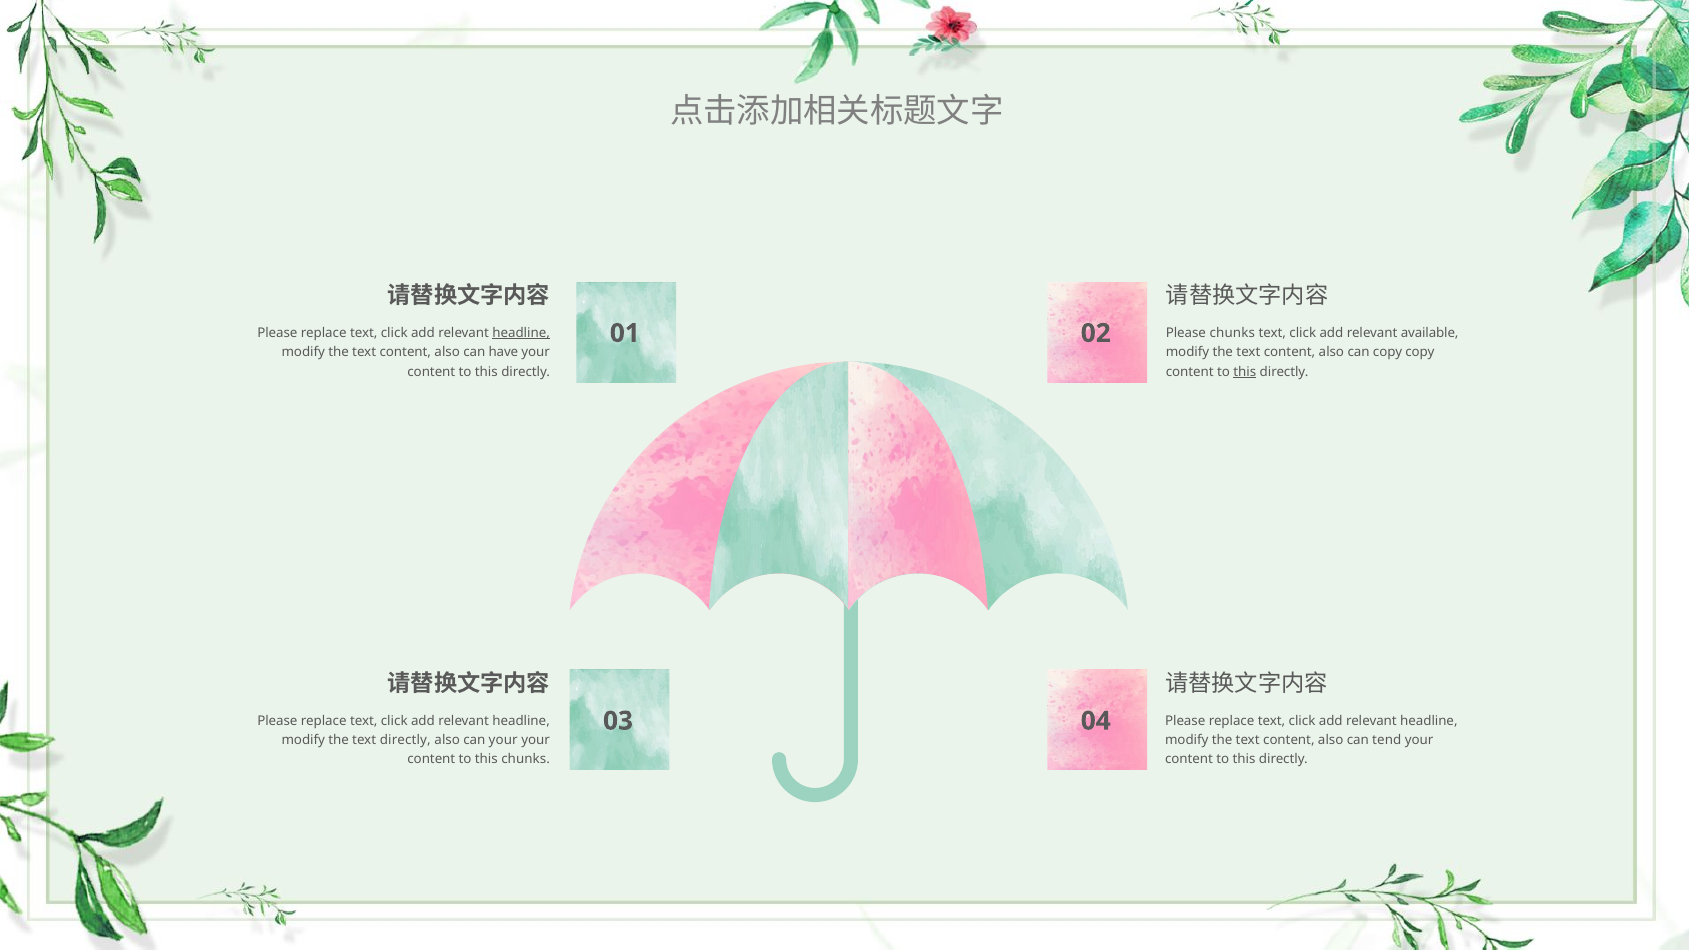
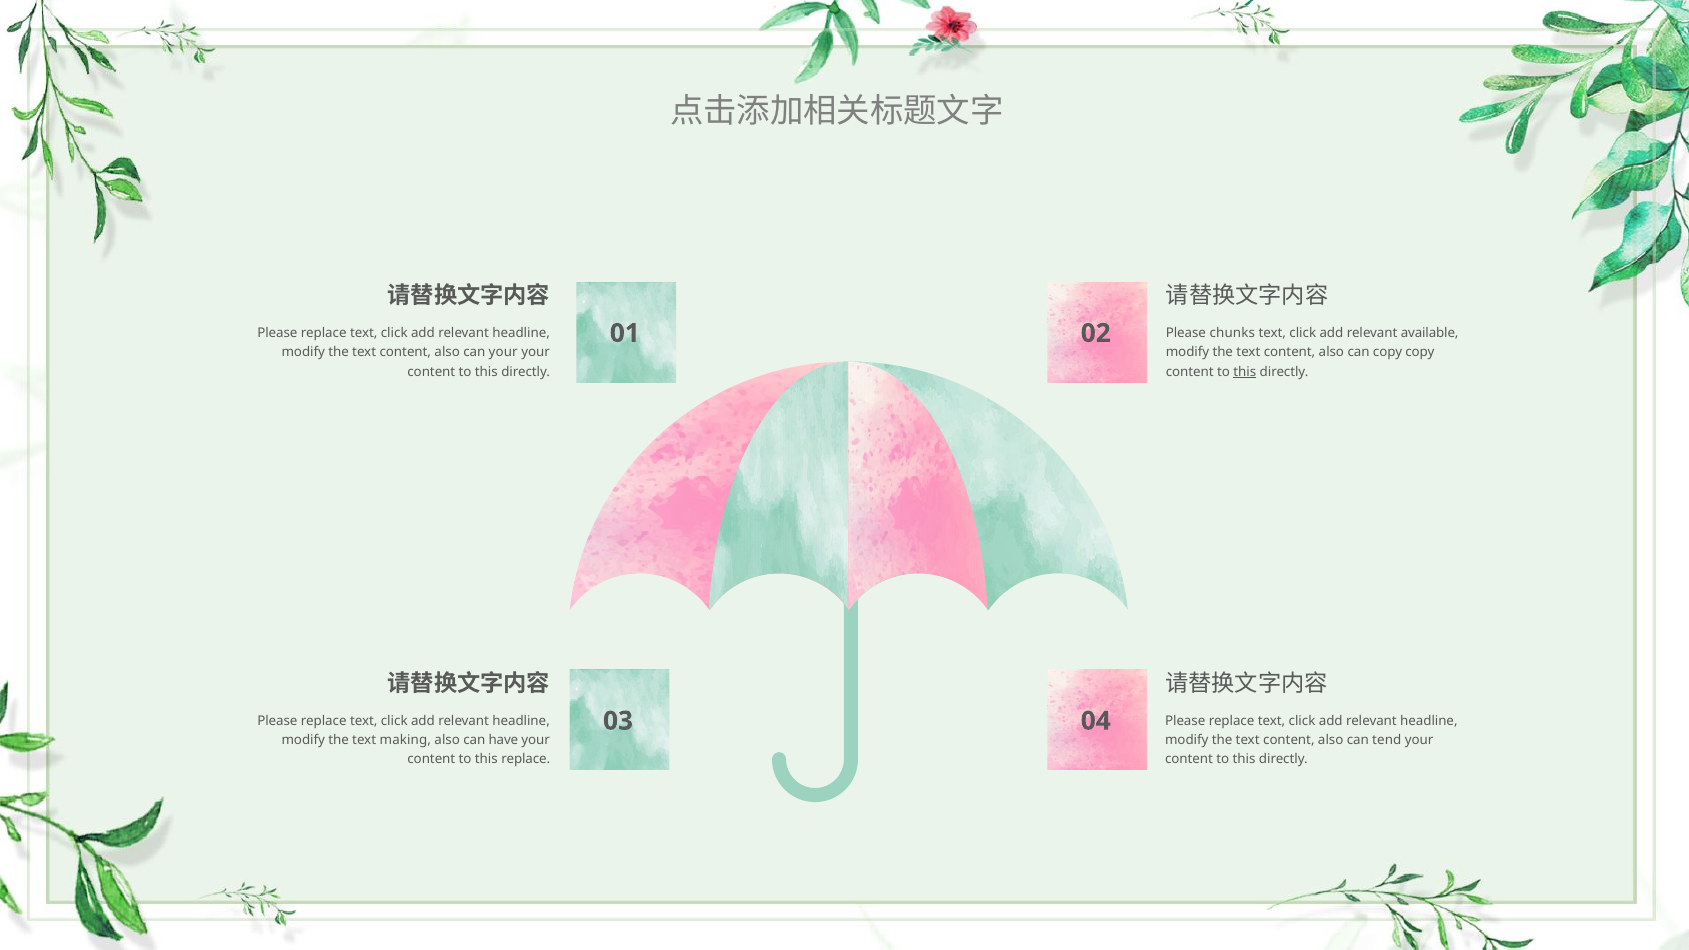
headline at (521, 333) underline: present -> none
can have: have -> your
text directly: directly -> making
can your: your -> have
this chunks: chunks -> replace
